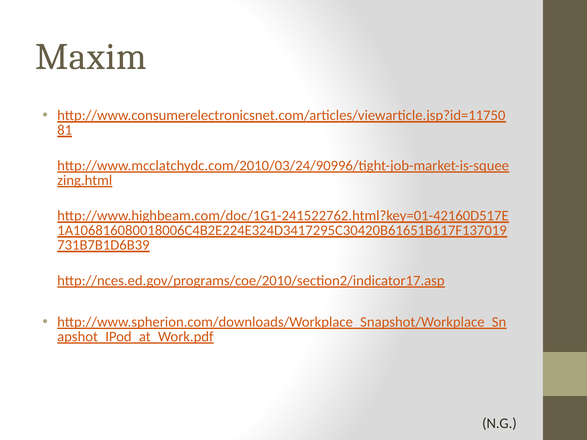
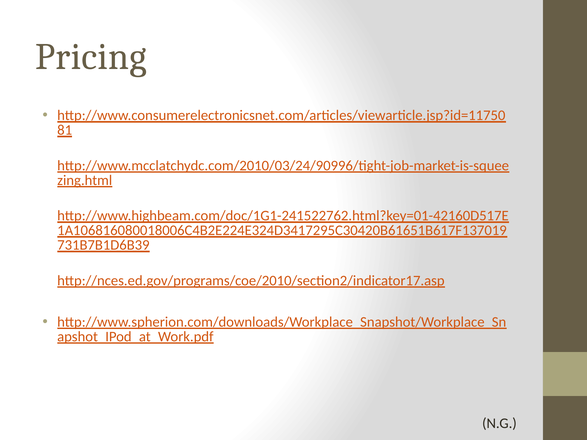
Maxim: Maxim -> Pricing
